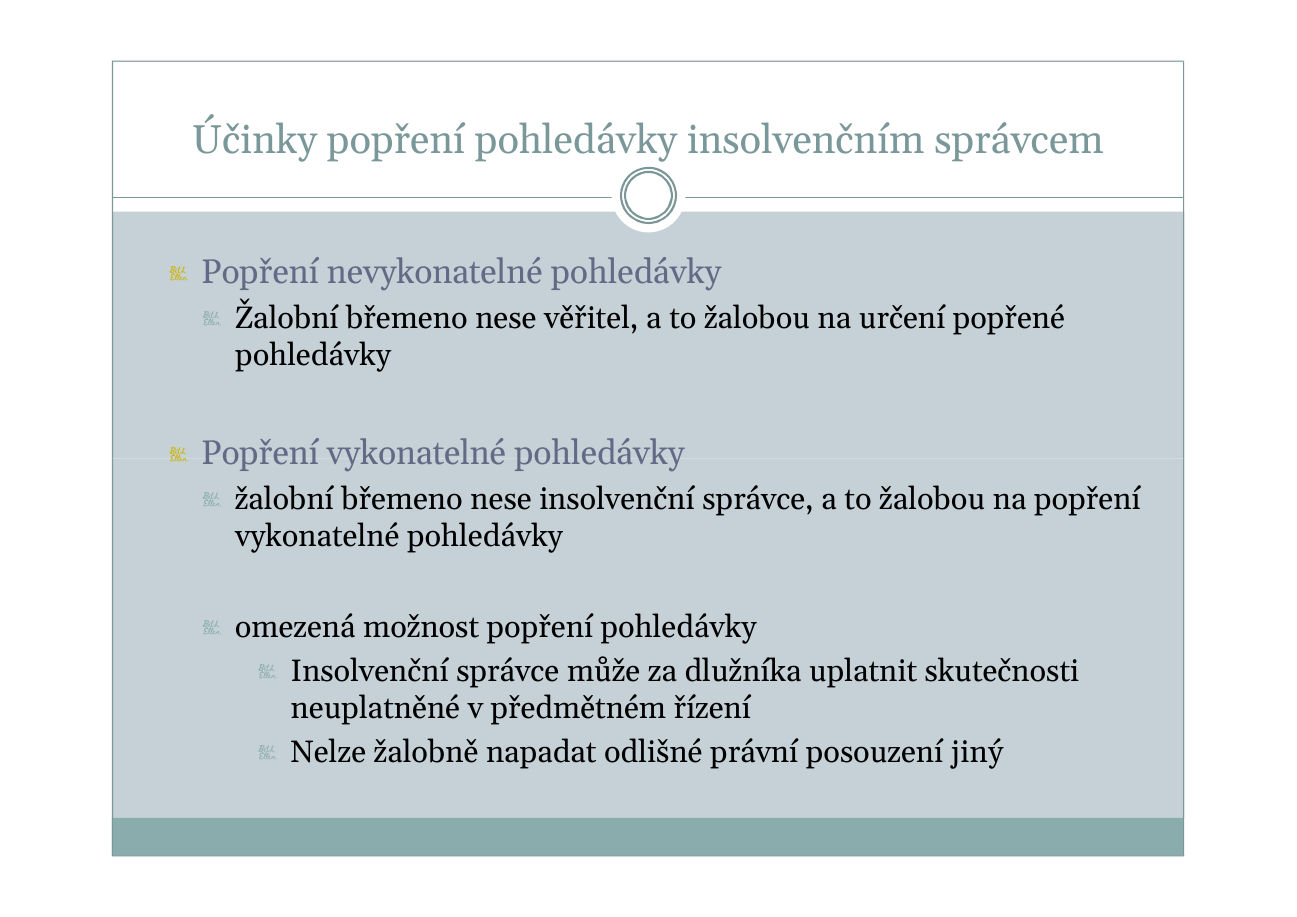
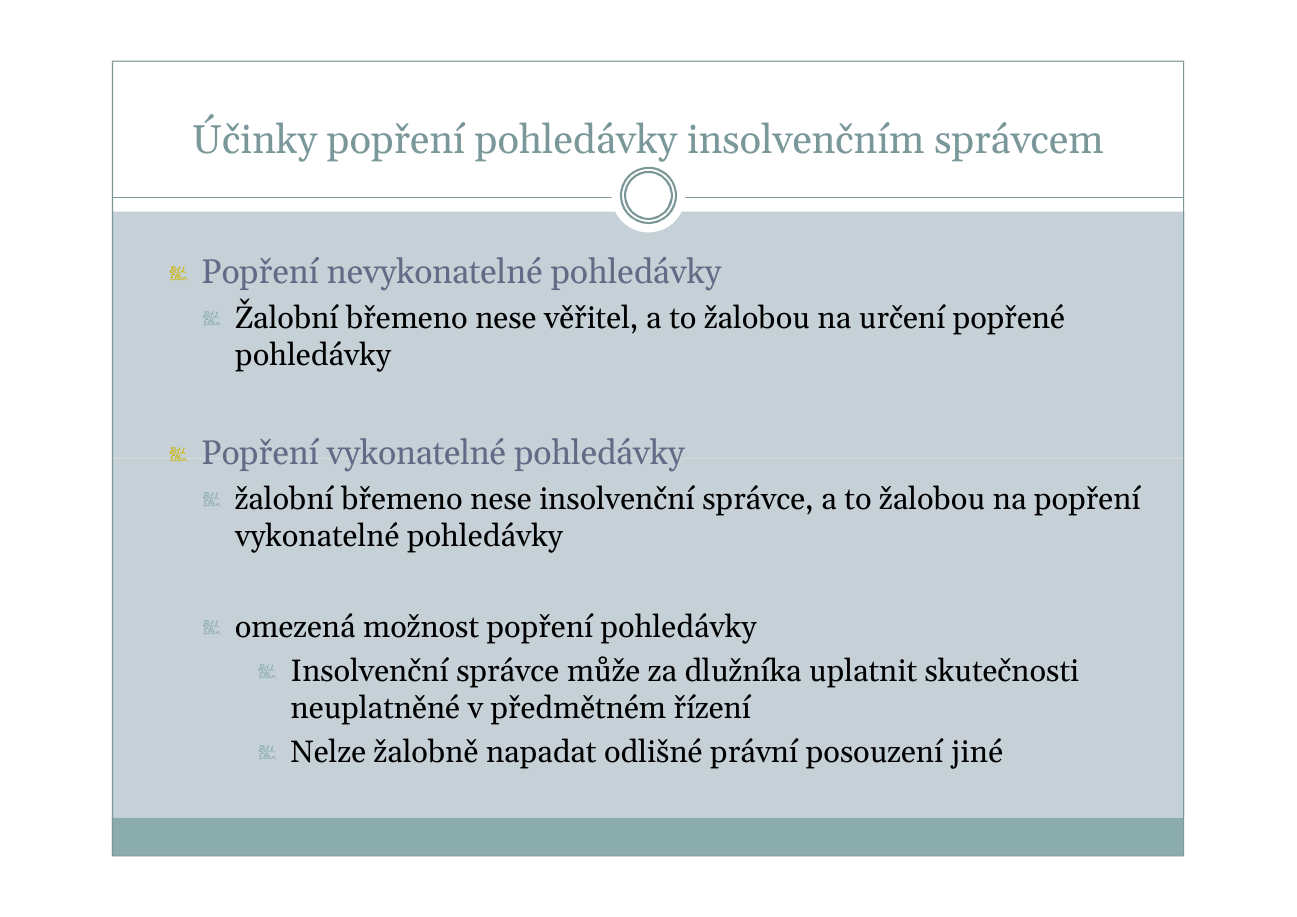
jiný: jiný -> jiné
